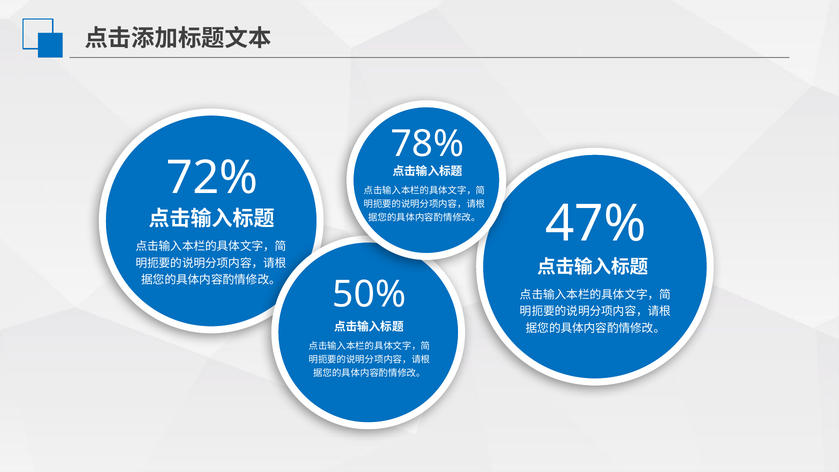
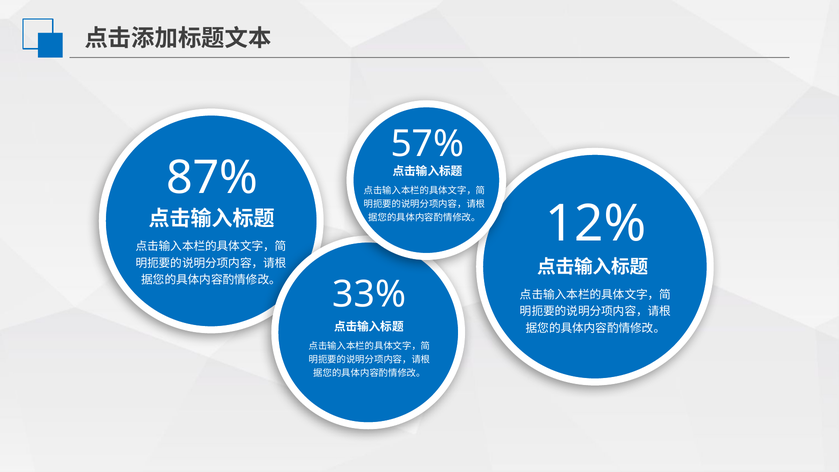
78%: 78% -> 57%
72%: 72% -> 87%
47%: 47% -> 12%
50%: 50% -> 33%
